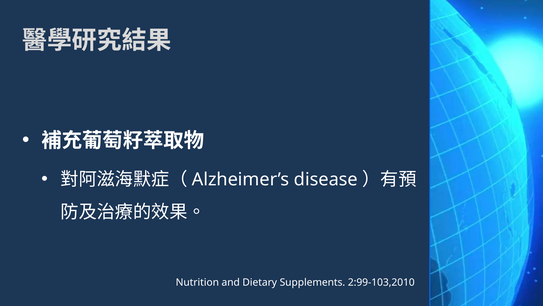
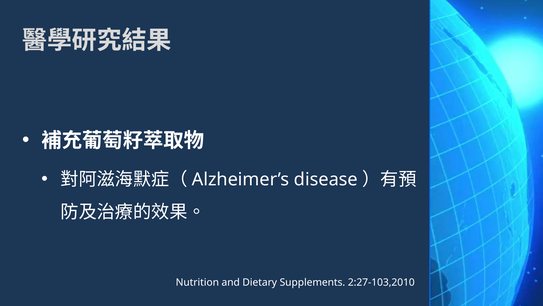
2:99-103,2010: 2:99-103,2010 -> 2:27-103,2010
